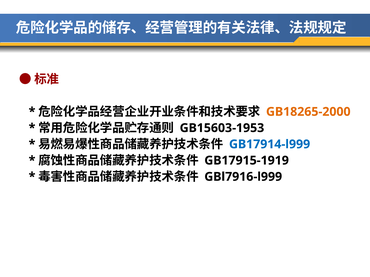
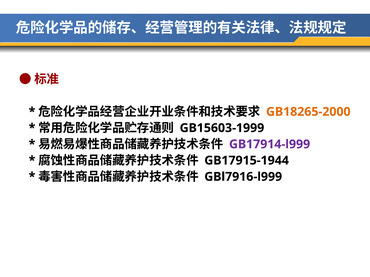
GB15603-1953: GB15603-1953 -> GB15603-1999
GB17914-l999 colour: blue -> purple
GB17915-1919: GB17915-1919 -> GB17915-1944
